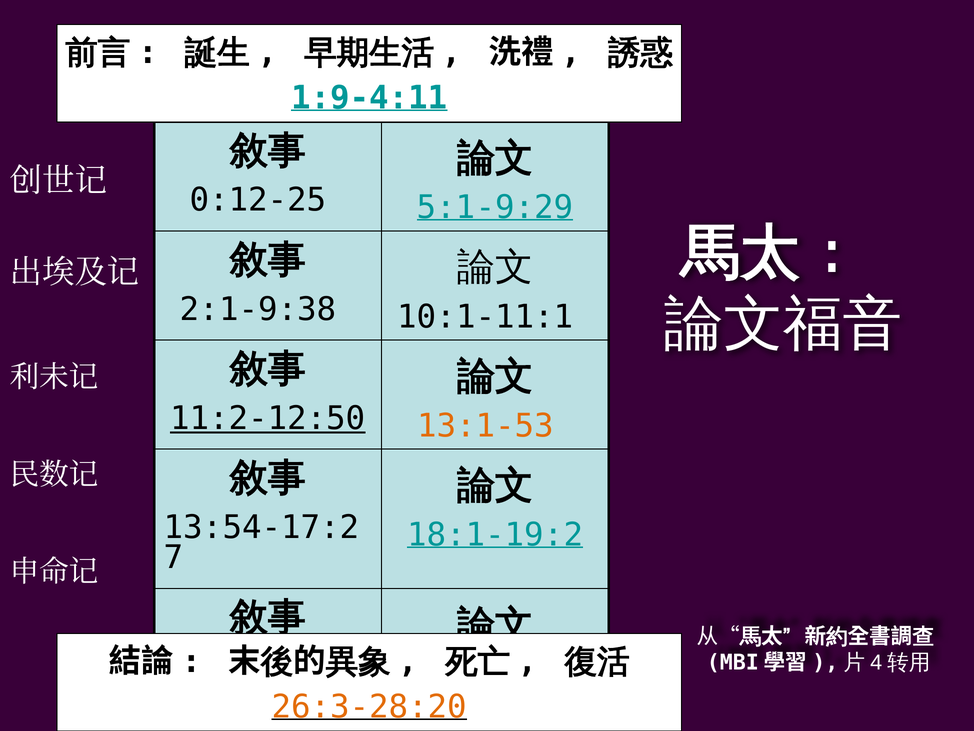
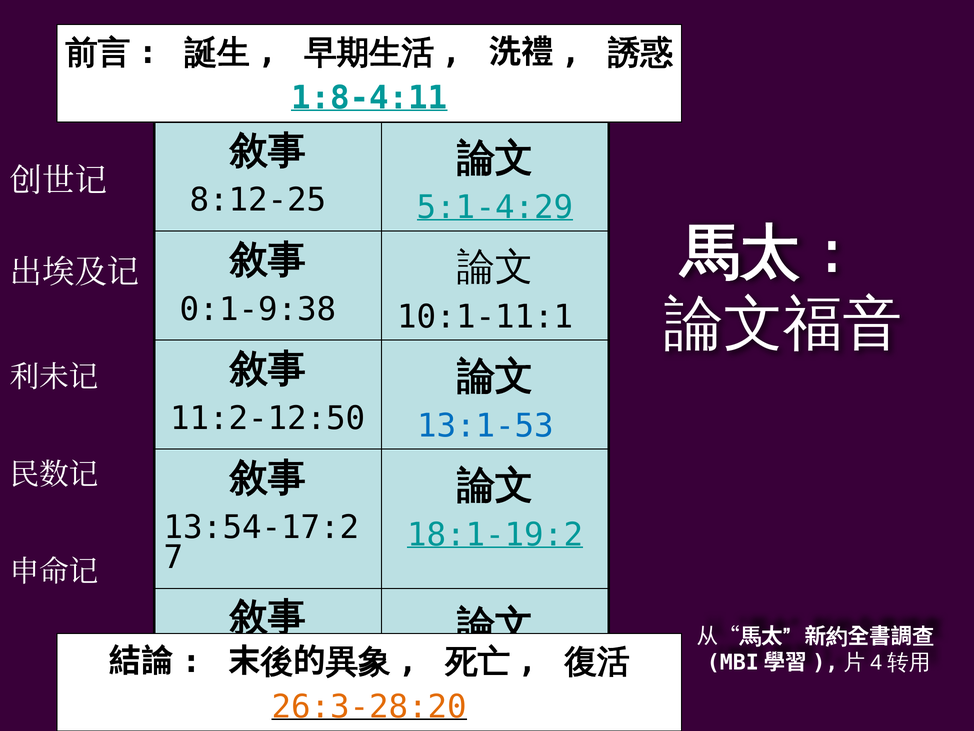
1:9-4:11: 1:9-4:11 -> 1:8-4:11
0:12-25: 0:12-25 -> 8:12-25
5:1-9:29: 5:1-9:29 -> 5:1-4:29
2:1-9:38: 2:1-9:38 -> 0:1-9:38
11:2-12:50 underline: present -> none
13:1-53 colour: orange -> blue
